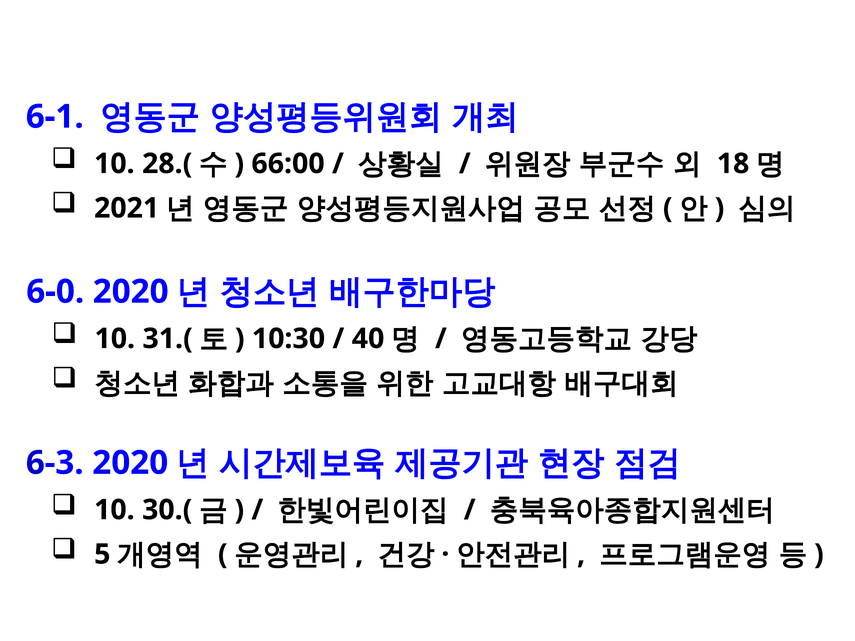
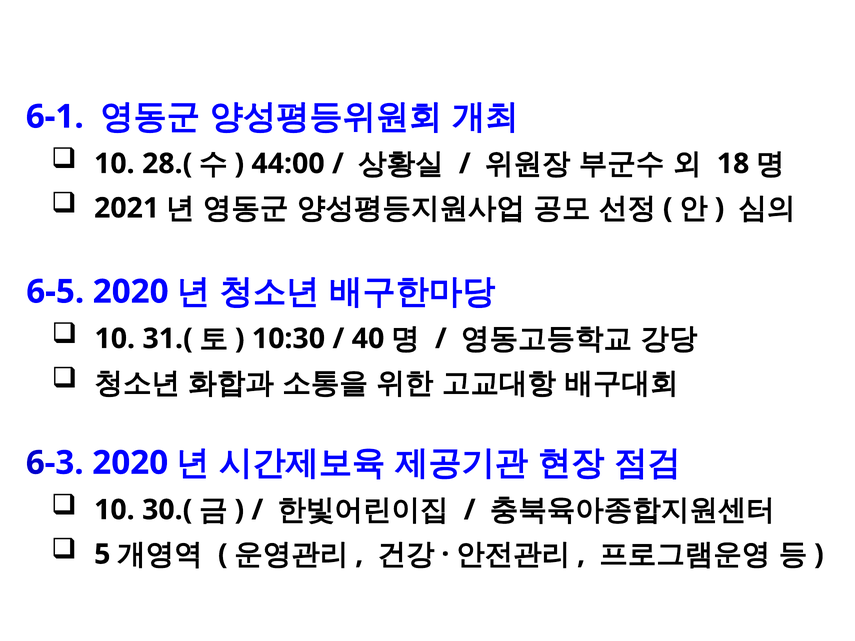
66:00: 66:00 -> 44:00
6-0: 6-0 -> 6-5
